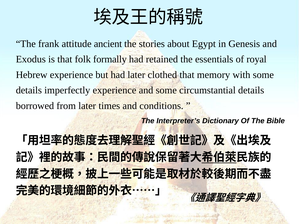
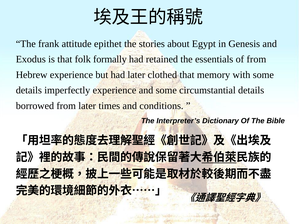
ancient: ancient -> epithet
of royal: royal -> from
